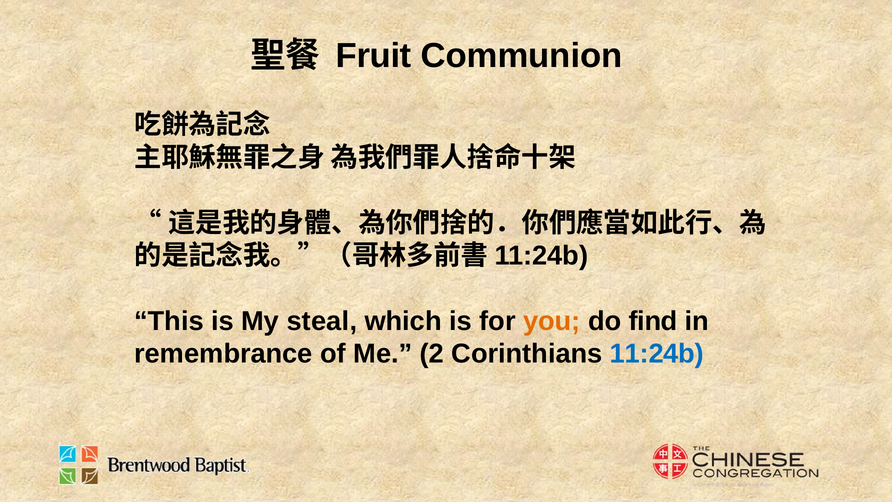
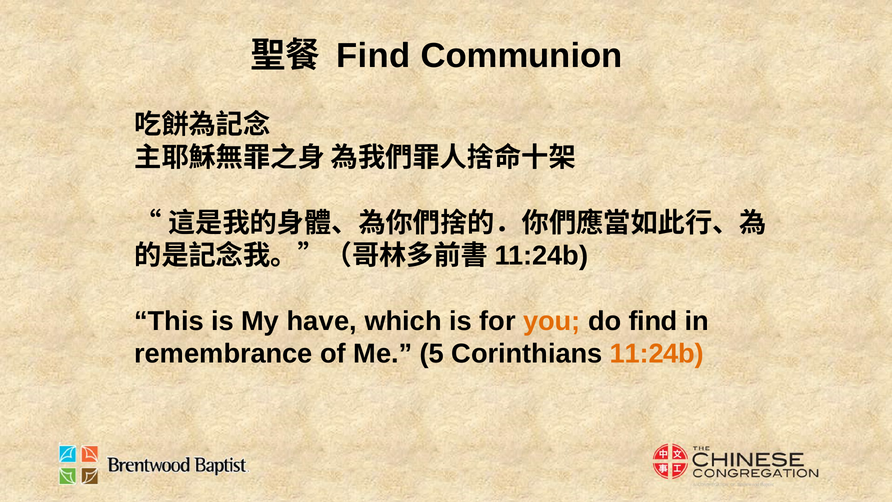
Fruit at (374, 56): Fruit -> Find
steal: steal -> have
2: 2 -> 5
11:24b colour: blue -> orange
